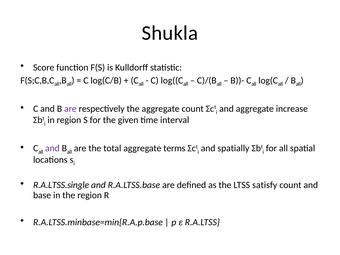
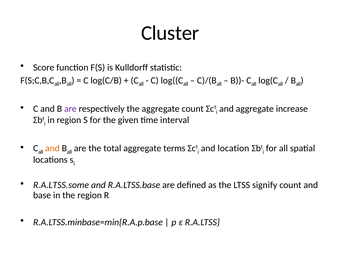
Shukla: Shukla -> Cluster
and at (52, 148) colour: purple -> orange
spatially: spatially -> location
R.A.LTSS.single: R.A.LTSS.single -> R.A.LTSS.some
satisfy: satisfy -> signify
